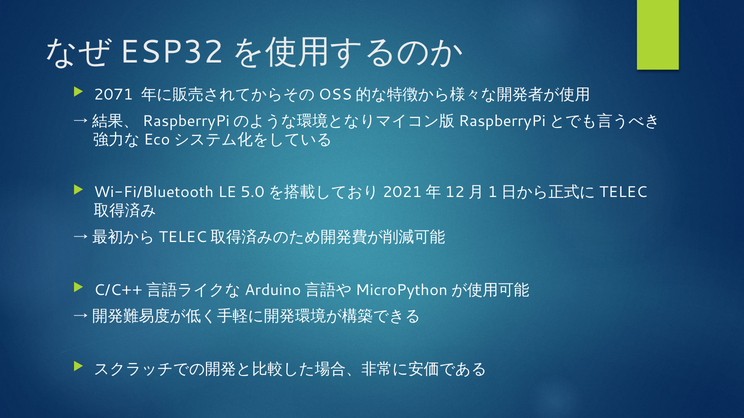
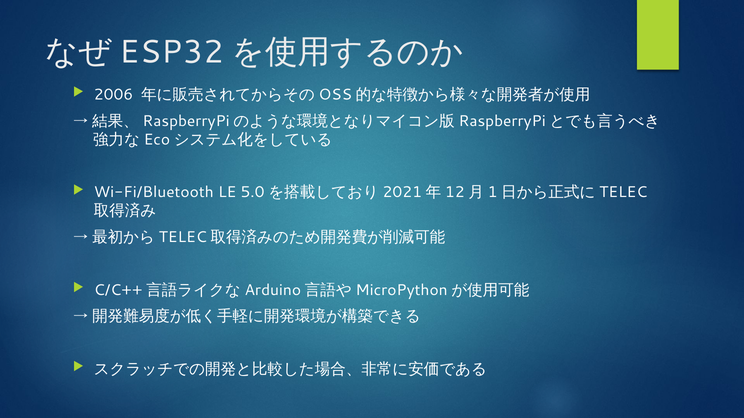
2071: 2071 -> 2006
